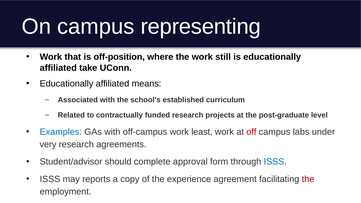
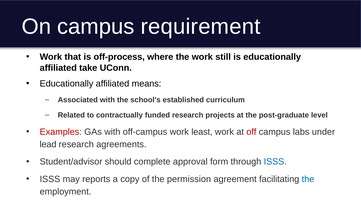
representing: representing -> requirement
off-position: off-position -> off-process
Examples colour: blue -> red
very: very -> lead
experience: experience -> permission
the at (308, 179) colour: red -> blue
